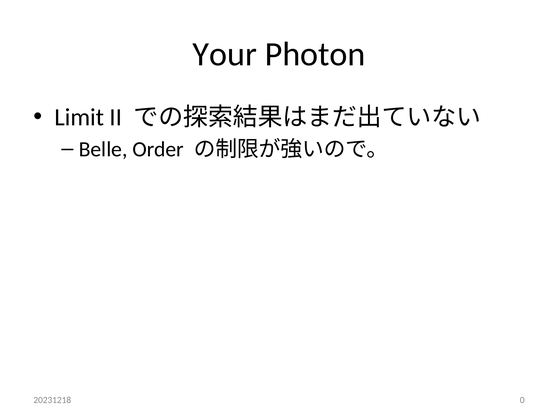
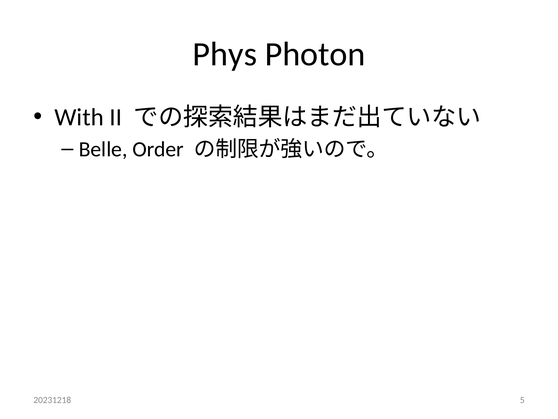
Your: Your -> Phys
Limit: Limit -> With
0: 0 -> 5
